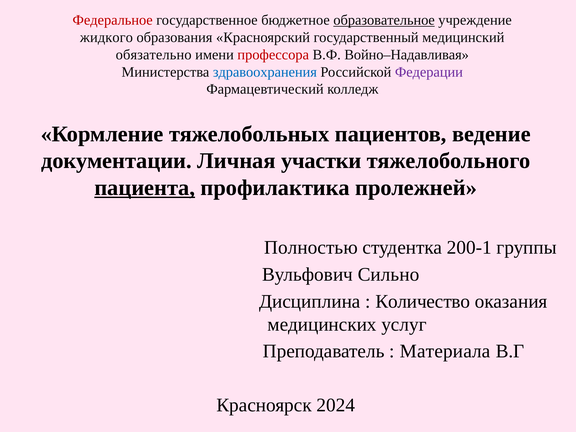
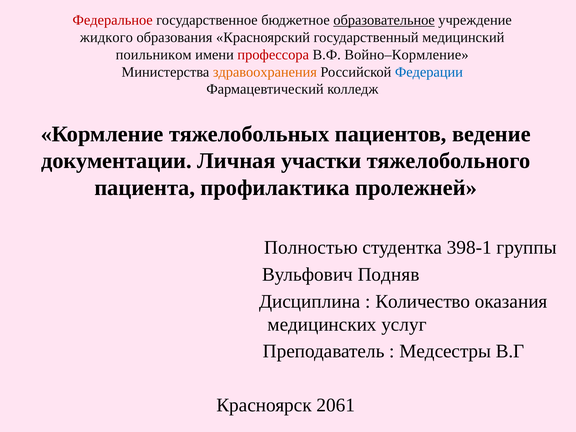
обязательно: обязательно -> поильником
Войно–Надавливая: Войно–Надавливая -> Войно–Кормление
здравоохранения colour: blue -> orange
Федерации colour: purple -> blue
пациента underline: present -> none
200-1: 200-1 -> 398-1
Сильно: Сильно -> Подняв
Материала: Материала -> Медсестры
2024: 2024 -> 2061
